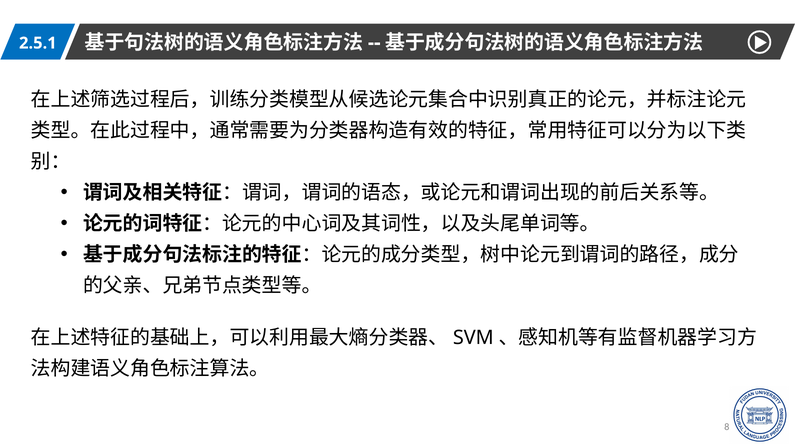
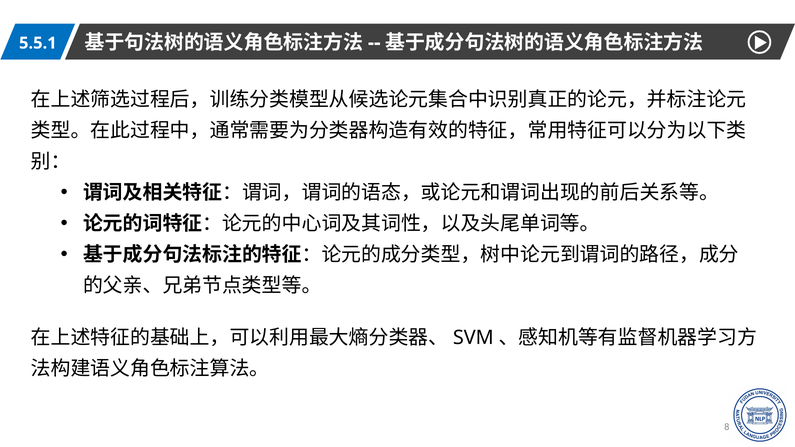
2.5.1: 2.5.1 -> 5.5.1
